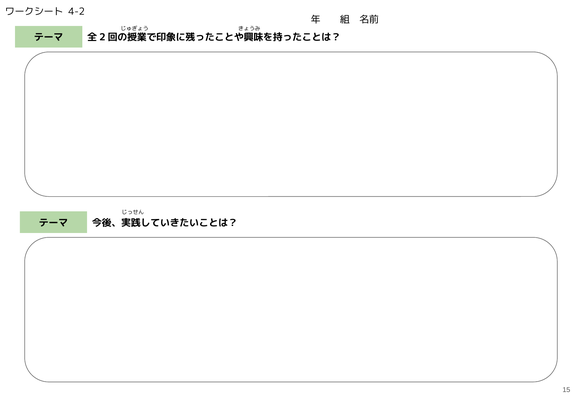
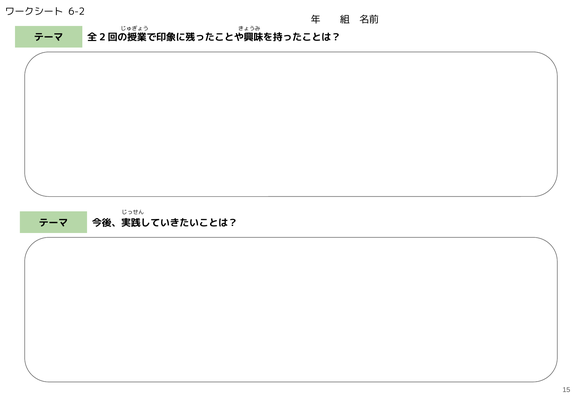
4-2: 4-2 -> 6-2
